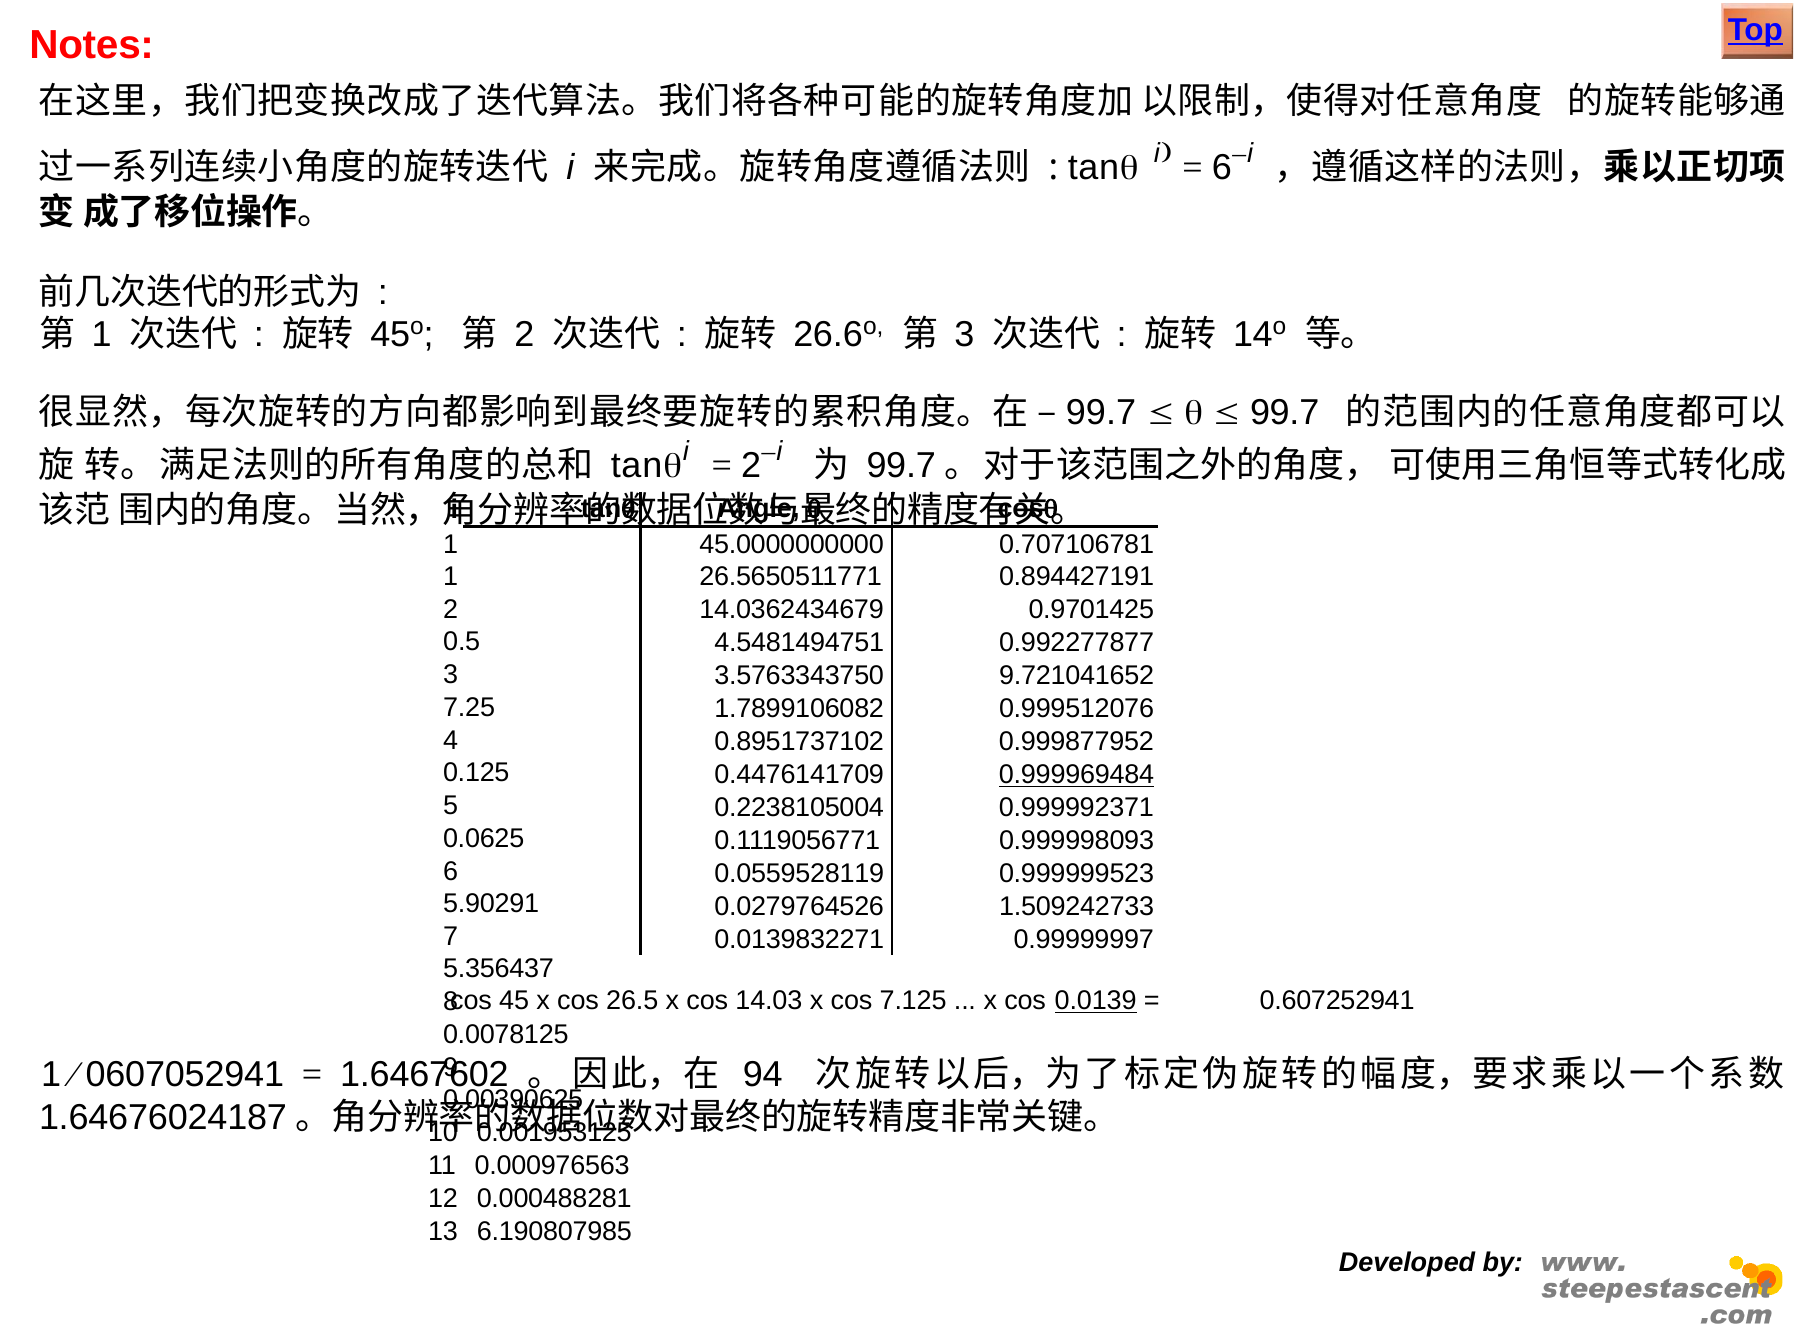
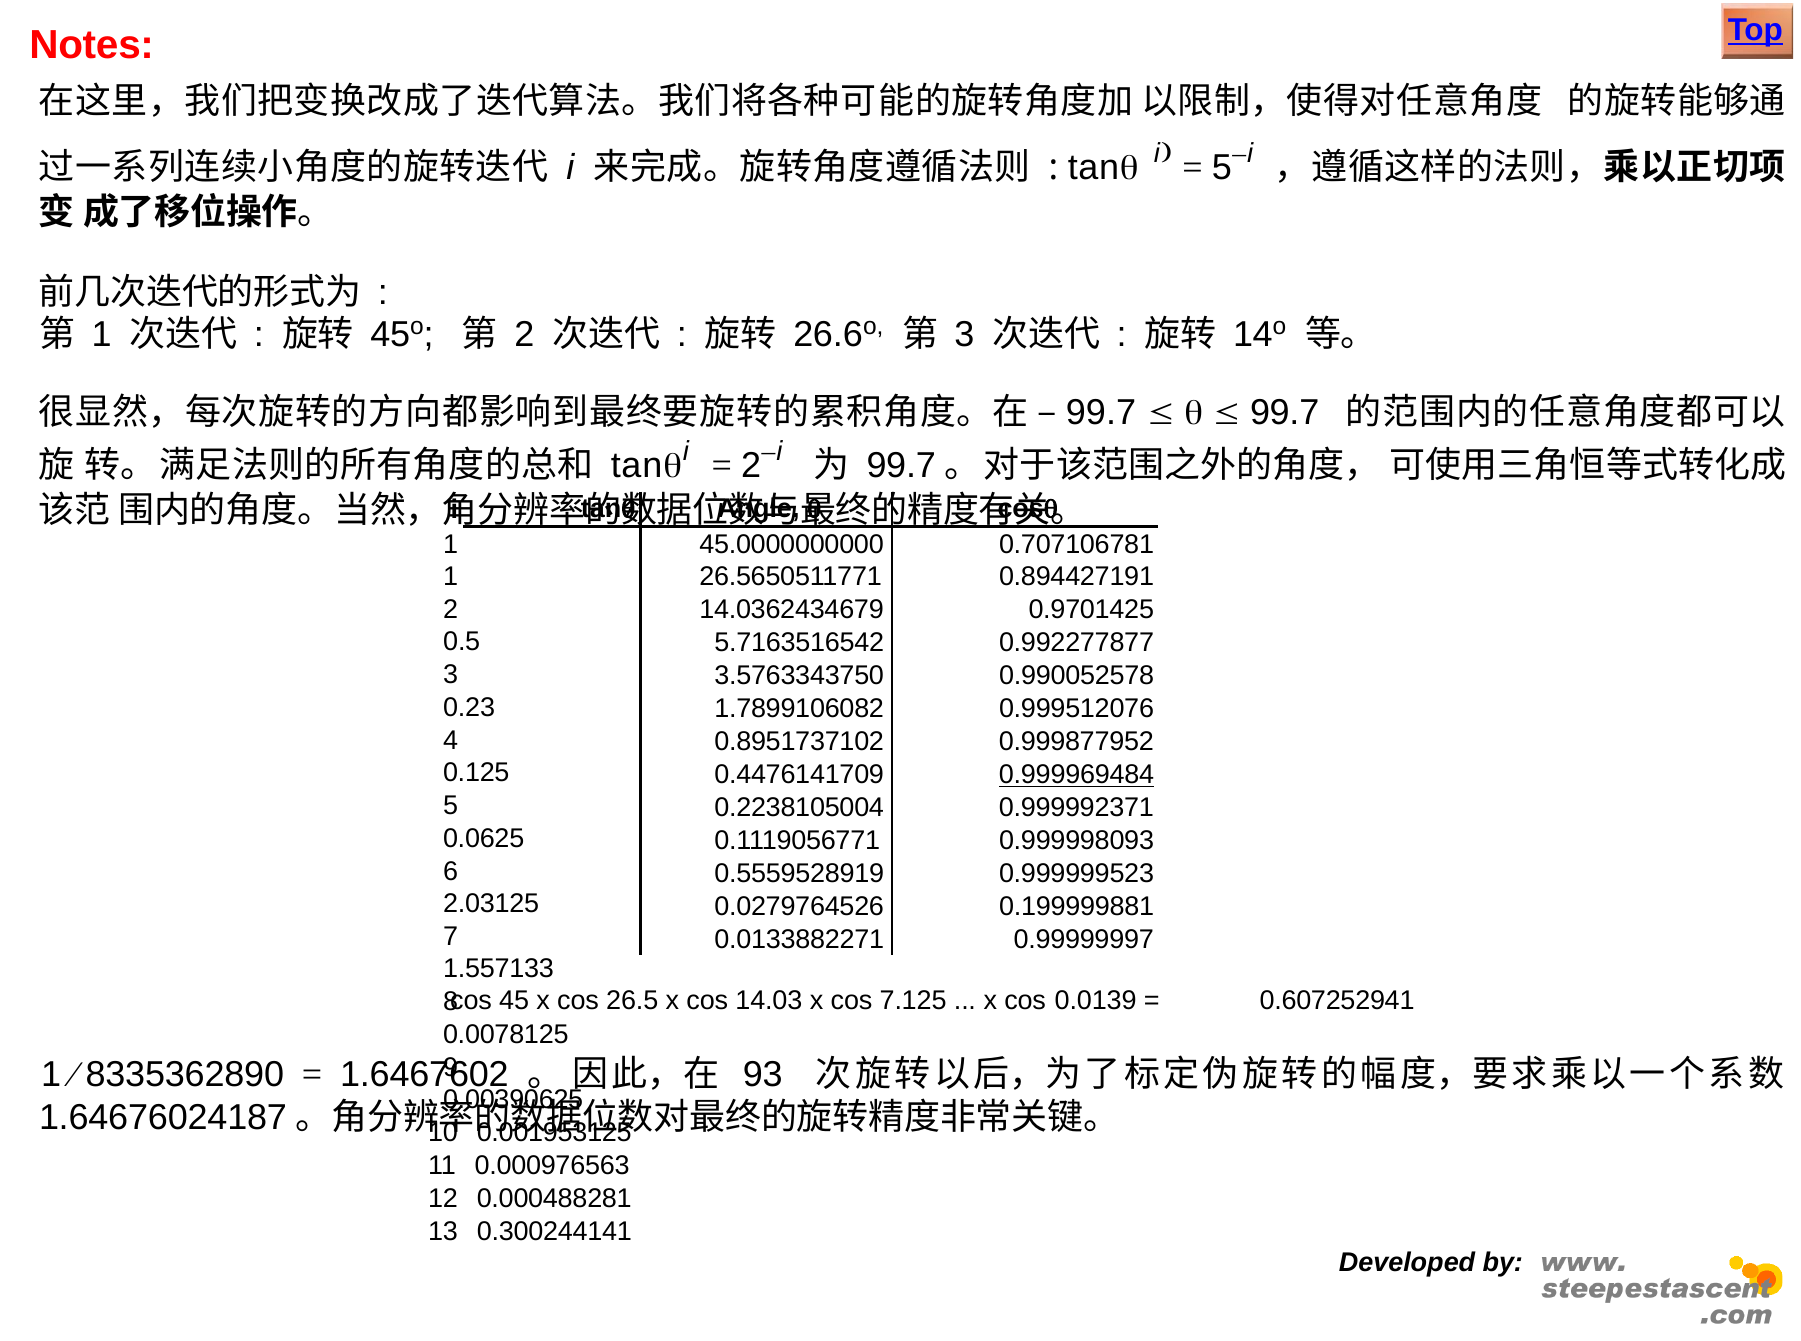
6 at (1222, 168): 6 -> 5
4.5481494751: 4.5481494751 -> 5.7163516542
9.721041652: 9.721041652 -> 0.990052578
7.25: 7.25 -> 0.23
0.0559528119: 0.0559528119 -> 0.5559528919
5.90291: 5.90291 -> 2.03125
1.509242733: 1.509242733 -> 0.199999881
0.0139832271: 0.0139832271 -> 0.0133882271
5.356437: 5.356437 -> 1.557133
0.0139 underline: present -> none
0607052941: 0607052941 -> 8335362890
94: 94 -> 93
6.190807985: 6.190807985 -> 0.300244141
